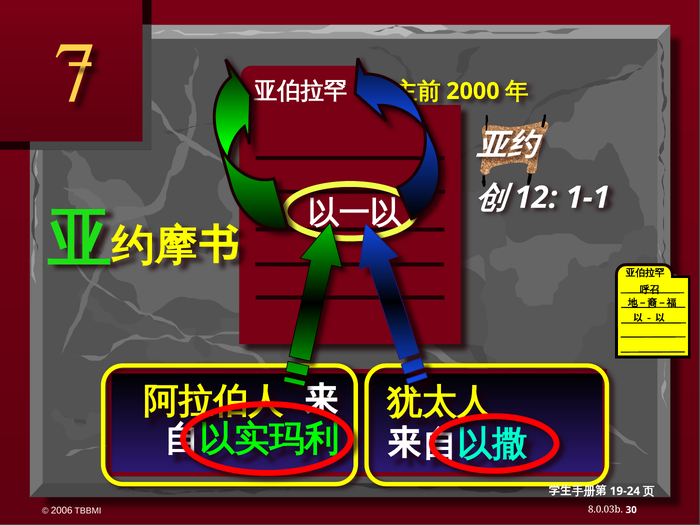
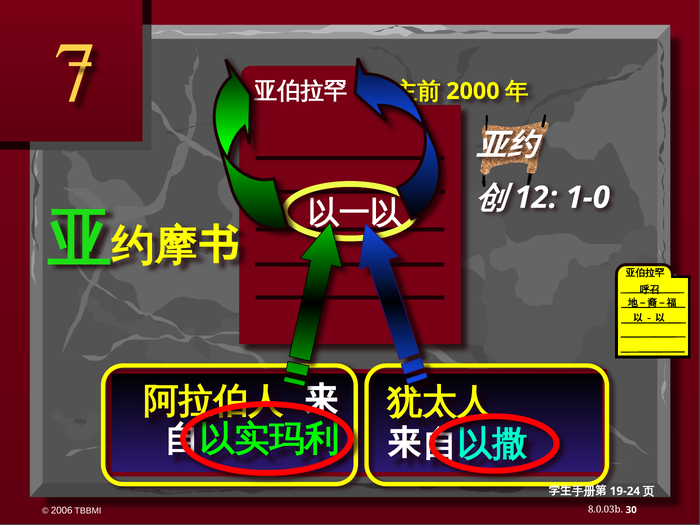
1-1: 1-1 -> 1-0
